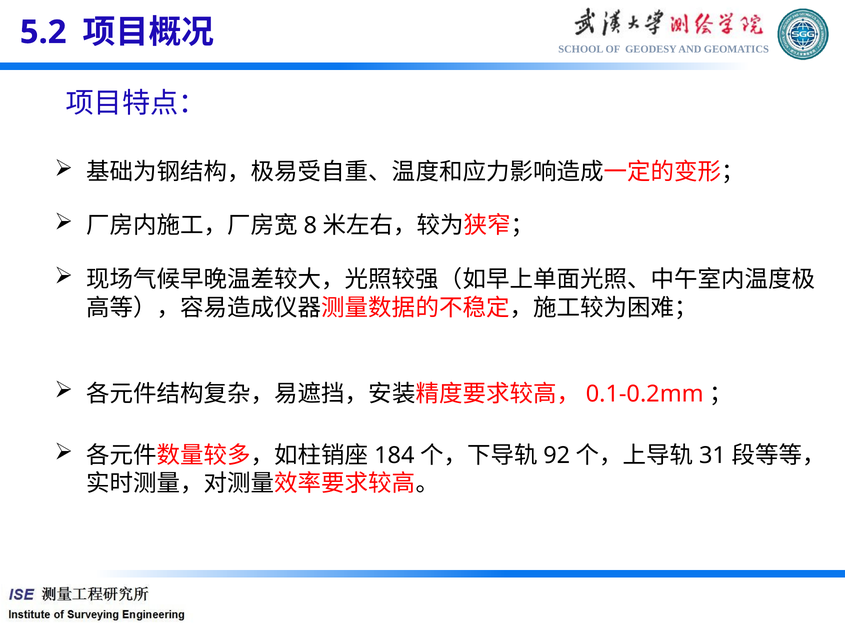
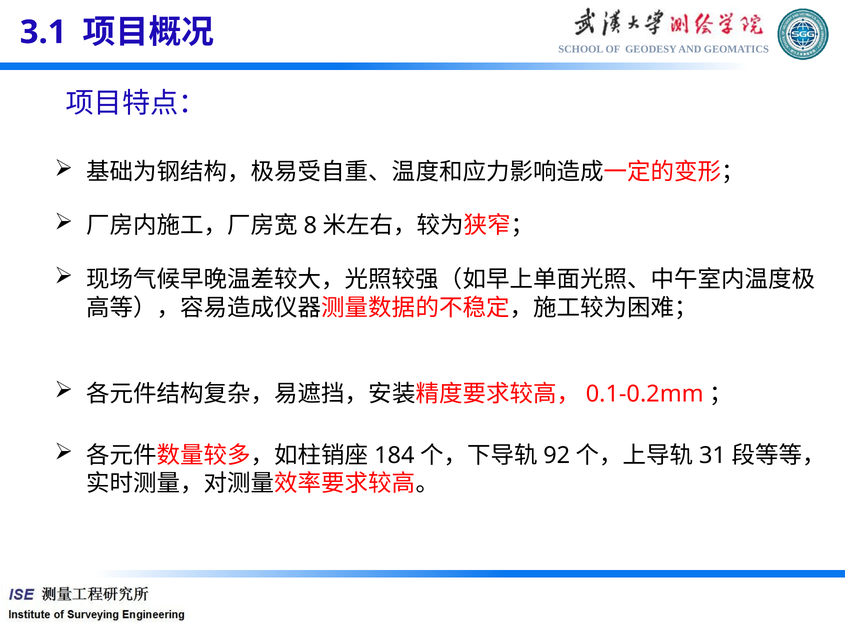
5.2: 5.2 -> 3.1
